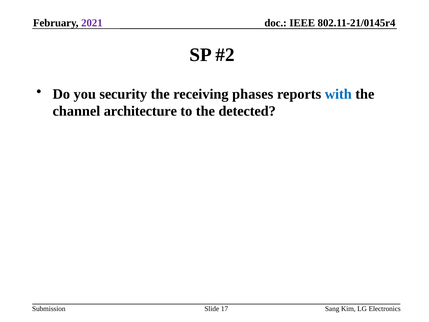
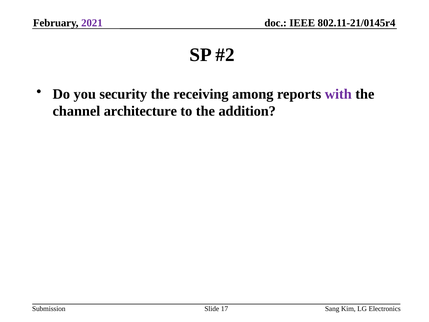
phases: phases -> among
with colour: blue -> purple
detected: detected -> addition
